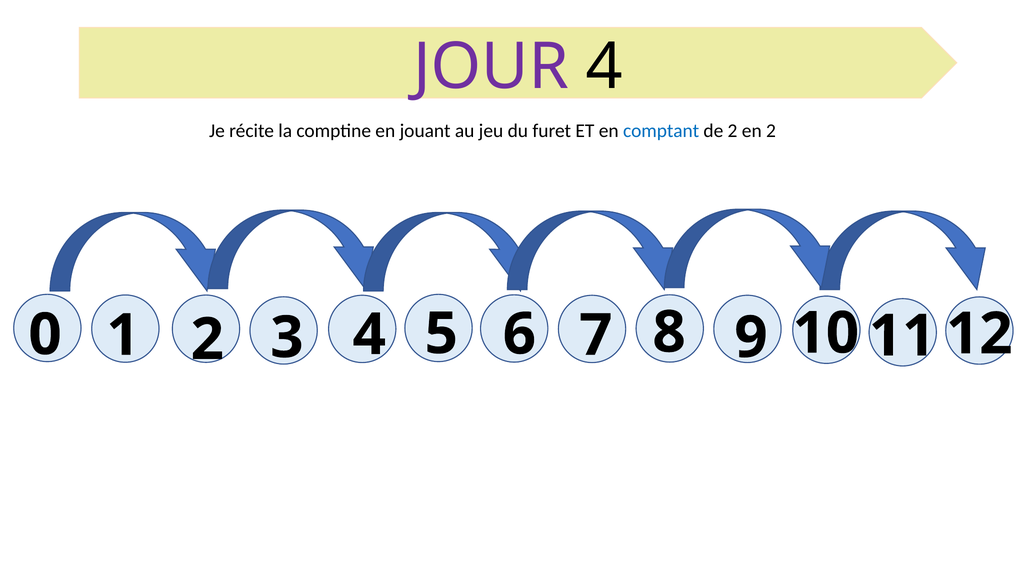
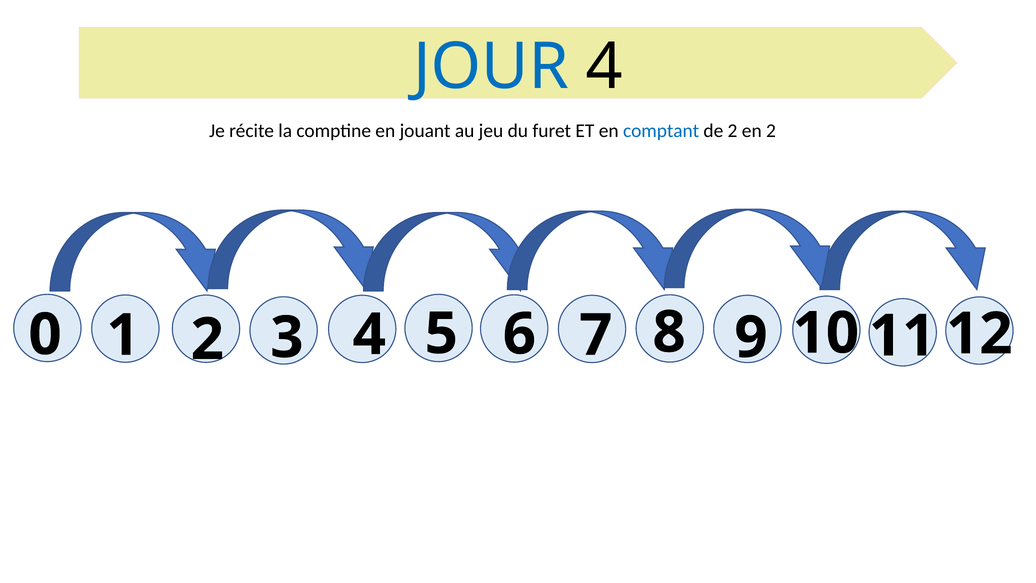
JOUR colour: purple -> blue
